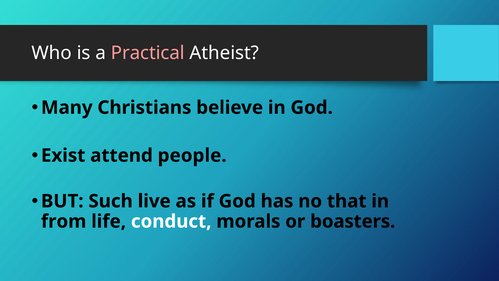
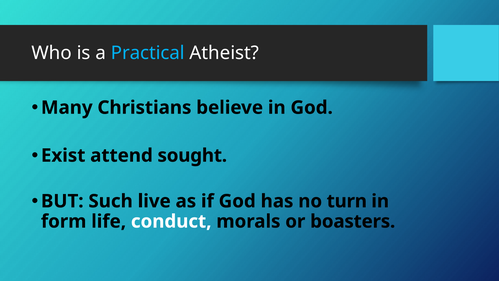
Practical colour: pink -> light blue
people: people -> sought
that: that -> turn
from: from -> form
